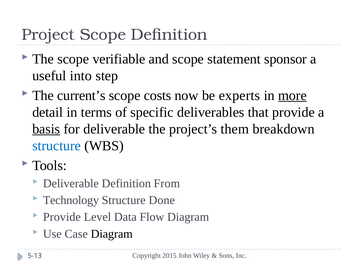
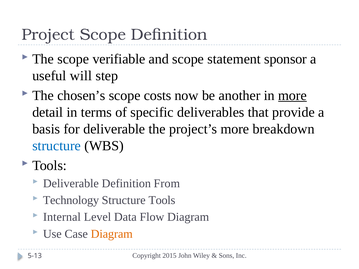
into: into -> will
current’s: current’s -> chosen’s
experts: experts -> another
basis underline: present -> none
project’s them: them -> more
Structure Done: Done -> Tools
Provide at (62, 217): Provide -> Internal
Diagram at (112, 234) colour: black -> orange
